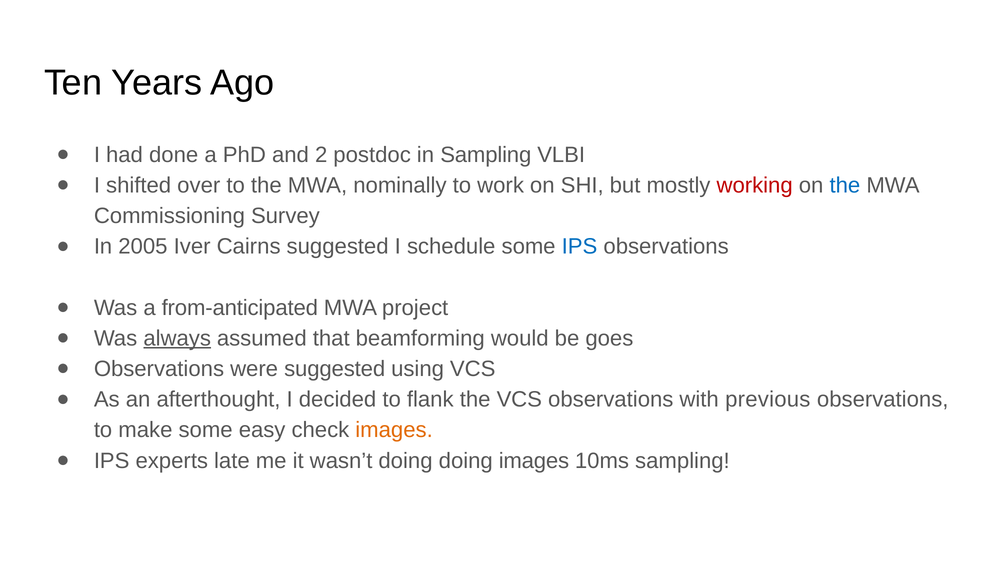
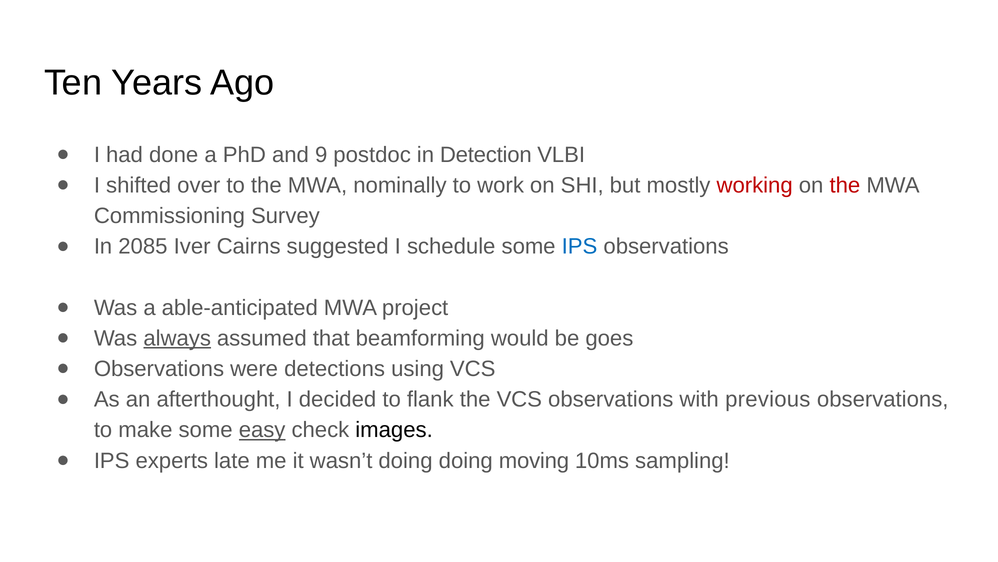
2: 2 -> 9
in Sampling: Sampling -> Detection
the at (845, 185) colour: blue -> red
2005: 2005 -> 2085
from-anticipated: from-anticipated -> able-anticipated
were suggested: suggested -> detections
easy underline: none -> present
images at (394, 430) colour: orange -> black
doing images: images -> moving
